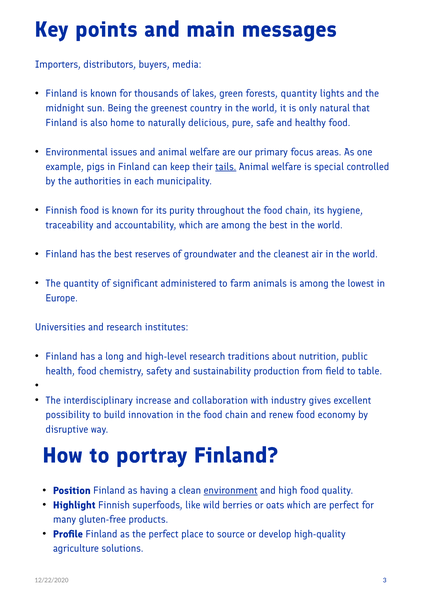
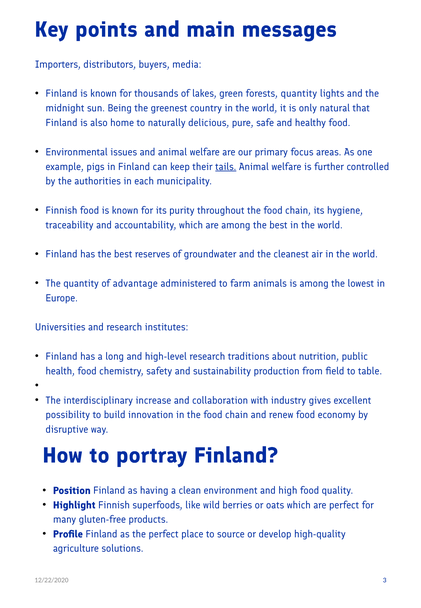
special: special -> further
significant: significant -> advantage
environment underline: present -> none
